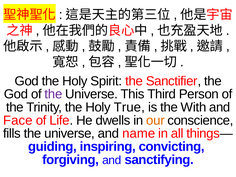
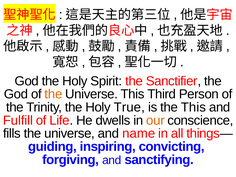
the at (53, 94) colour: purple -> orange
the With: With -> This
Face: Face -> Fulfill
